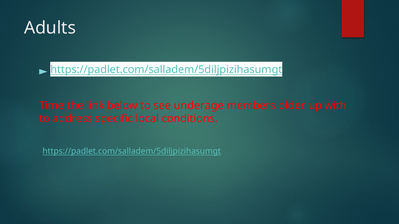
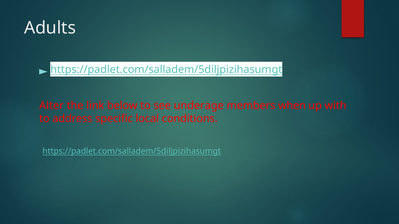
Time: Time -> Alter
older: older -> when
